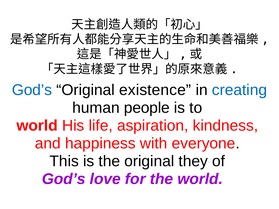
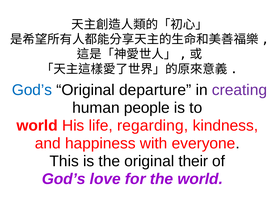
existence: existence -> departure
creating colour: blue -> purple
aspiration: aspiration -> regarding
they: they -> their
